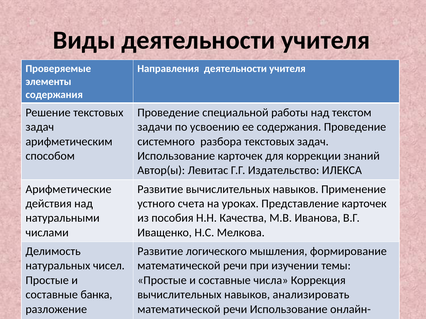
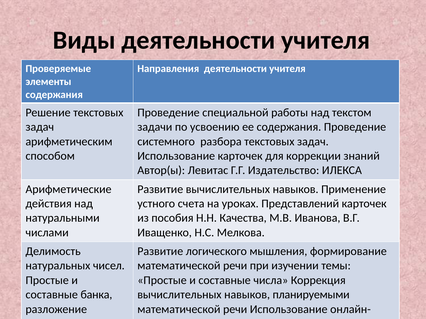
Представление: Представление -> Представлений
анализировать: анализировать -> планируемыми
